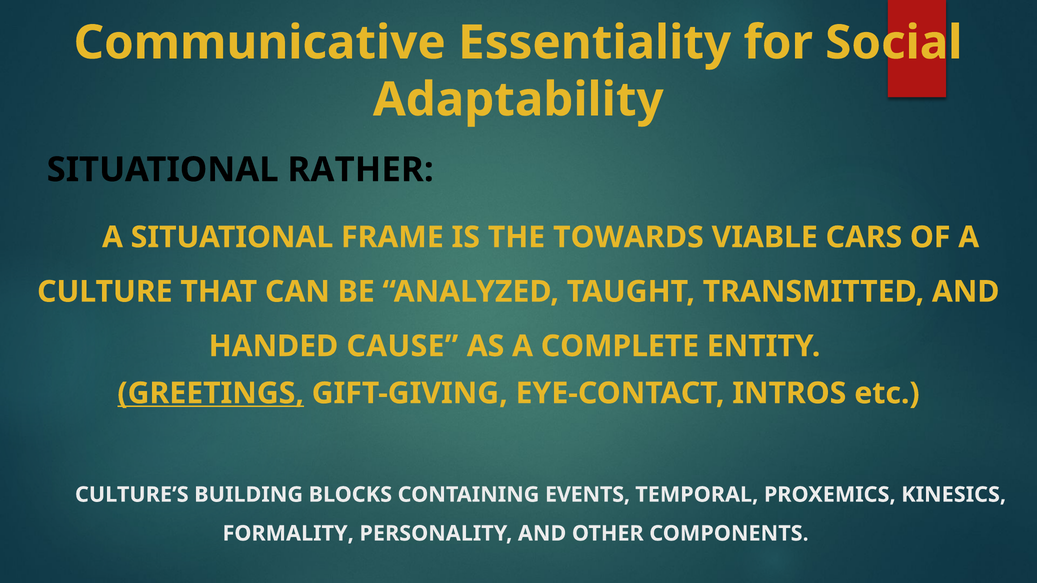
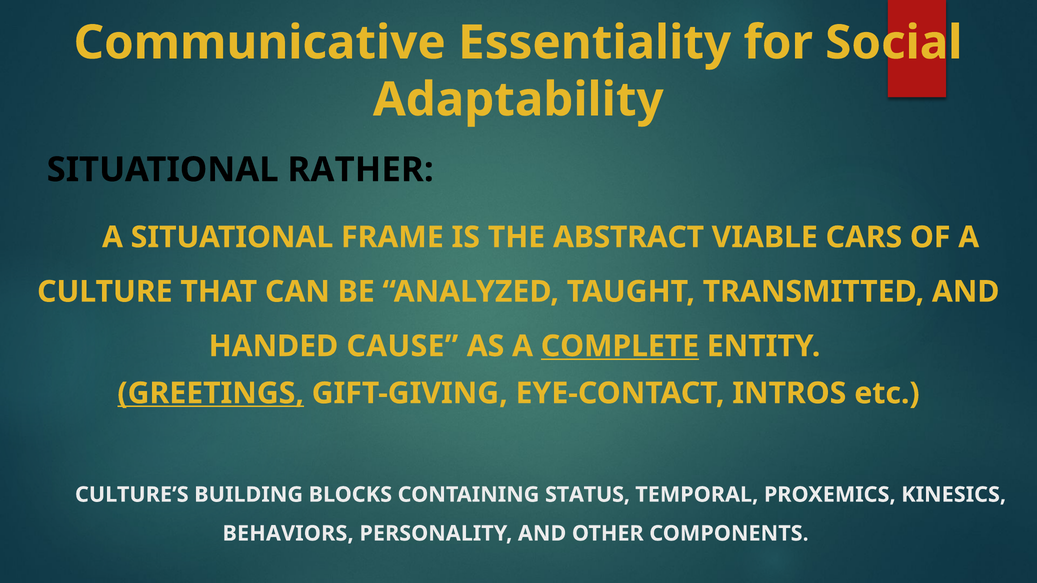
TOWARDS: TOWARDS -> ABSTRACT
COMPLETE underline: none -> present
EVENTS: EVENTS -> STATUS
FORMALITY: FORMALITY -> BEHAVIORS
